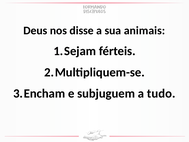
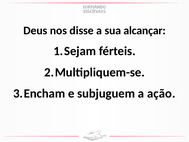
animais: animais -> alcançar
tudo: tudo -> ação
